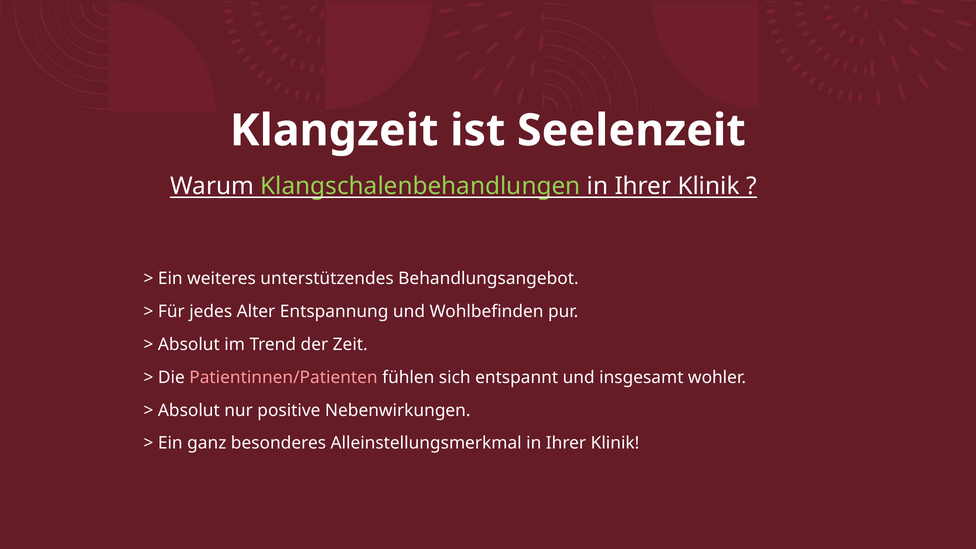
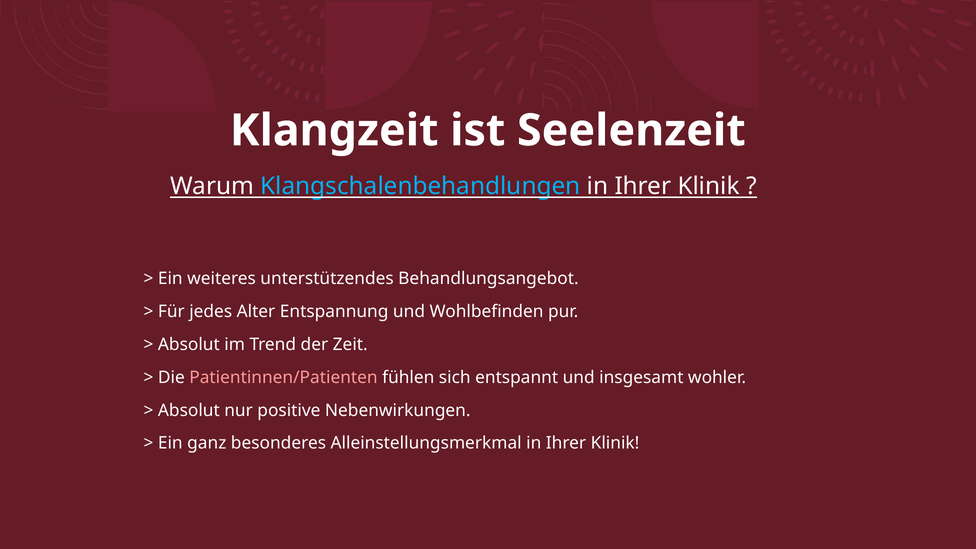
Klangschalenbehandlungen colour: light green -> light blue
